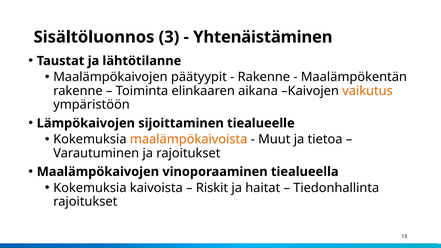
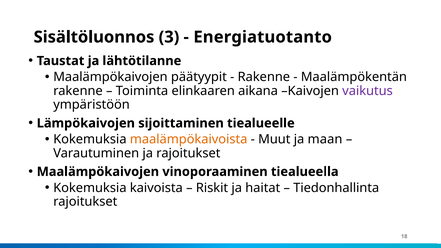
Yhtenäistäminen: Yhtenäistäminen -> Energiatuotanto
vaikutus colour: orange -> purple
tietoa: tietoa -> maan
